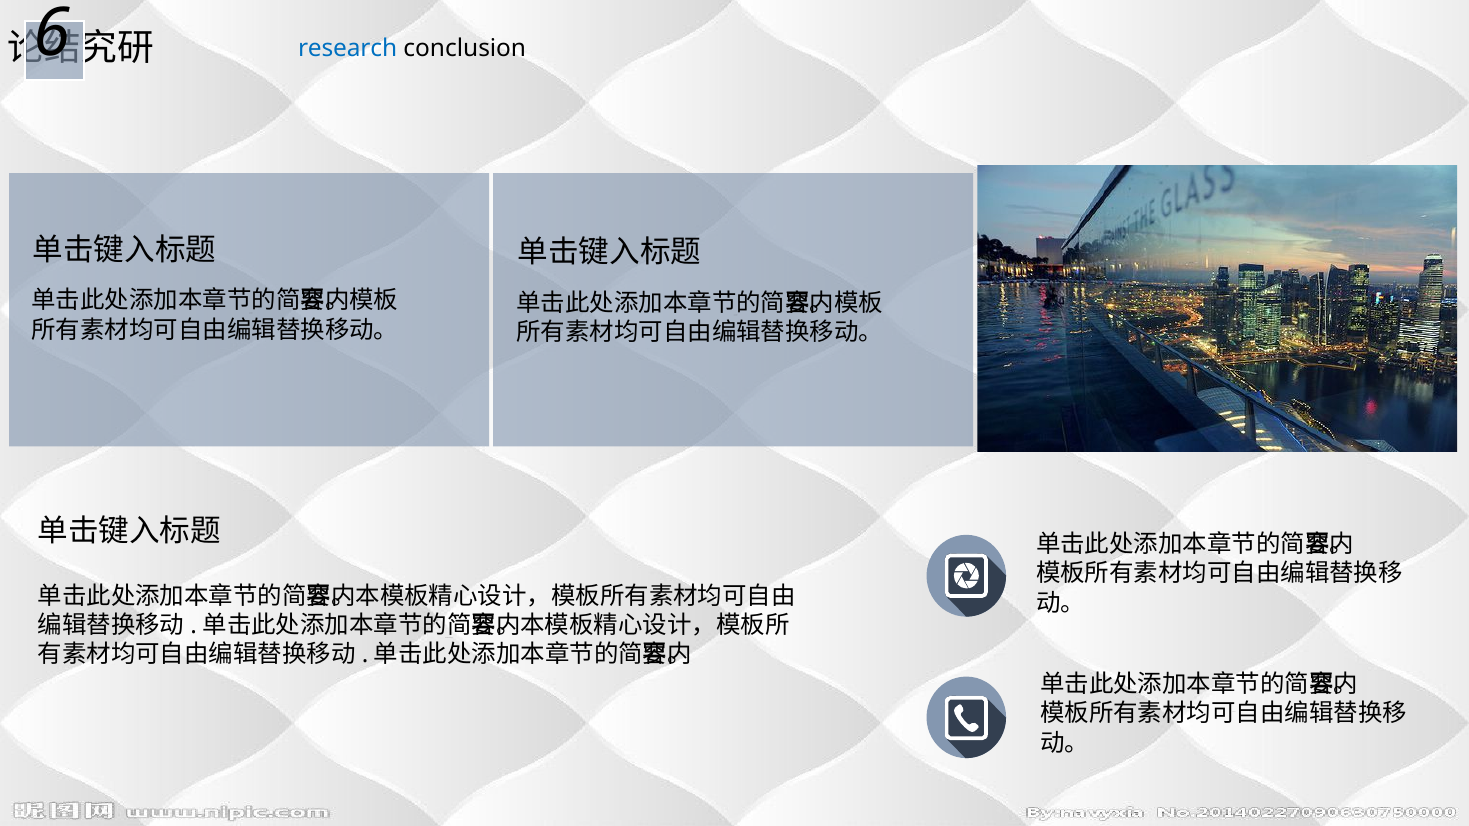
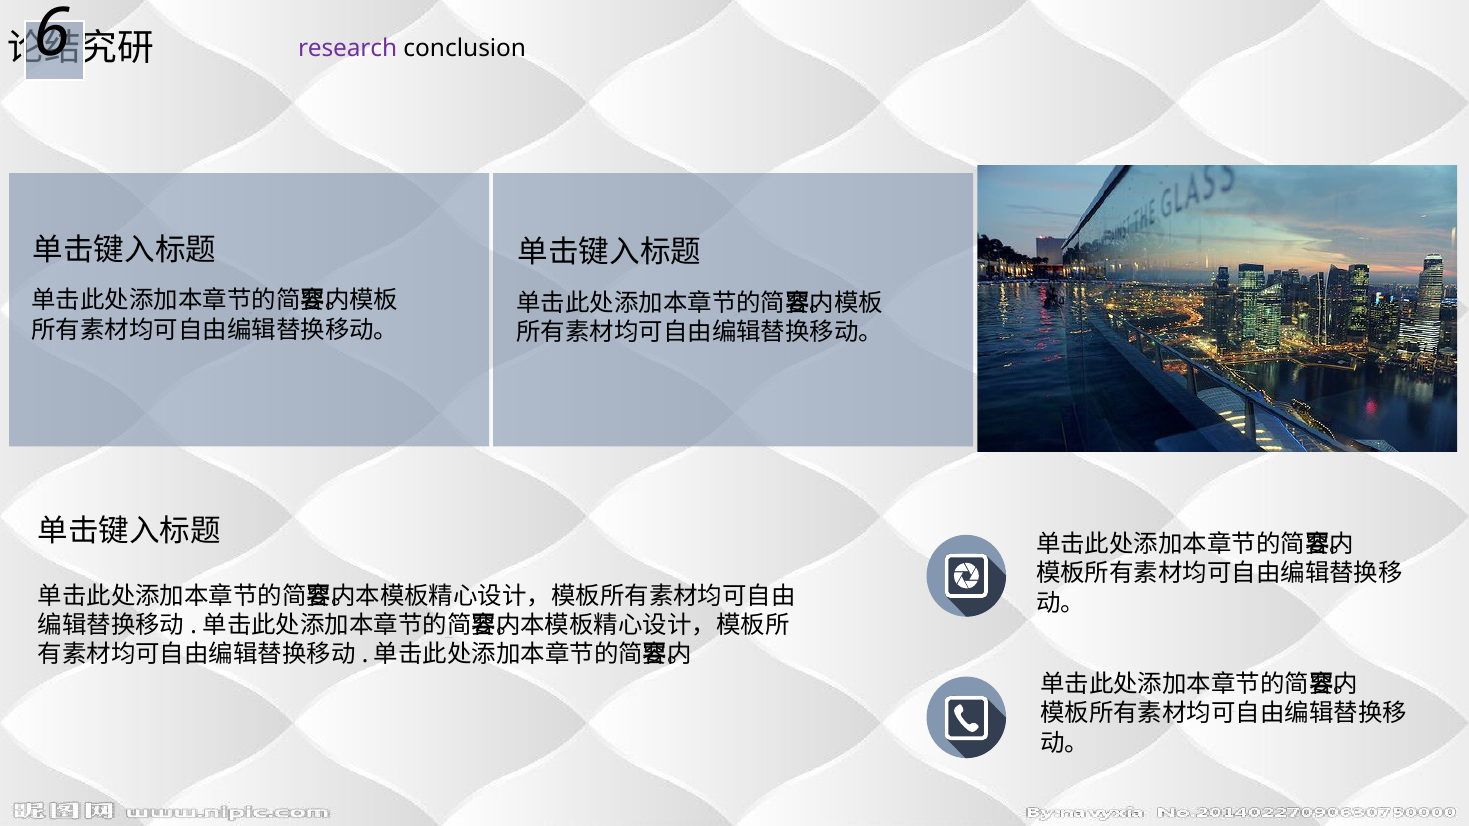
research colour: blue -> purple
